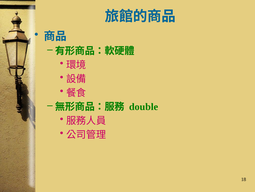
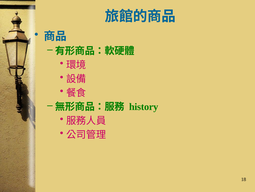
double: double -> history
